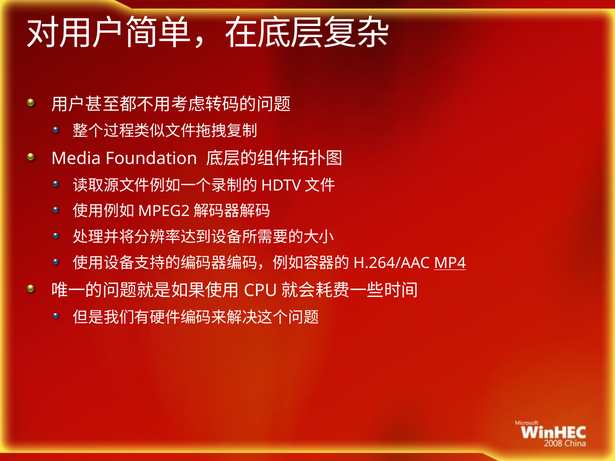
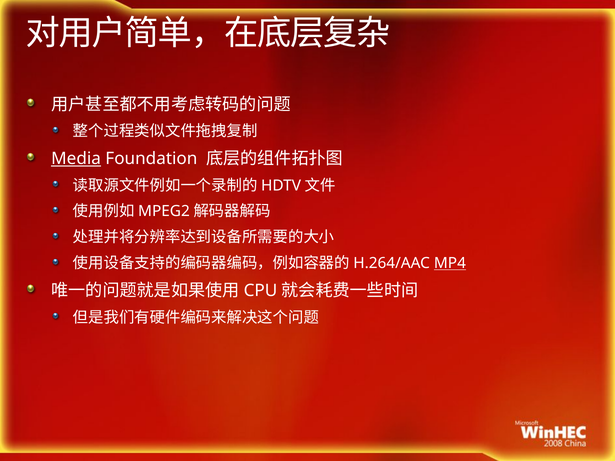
Media underline: none -> present
